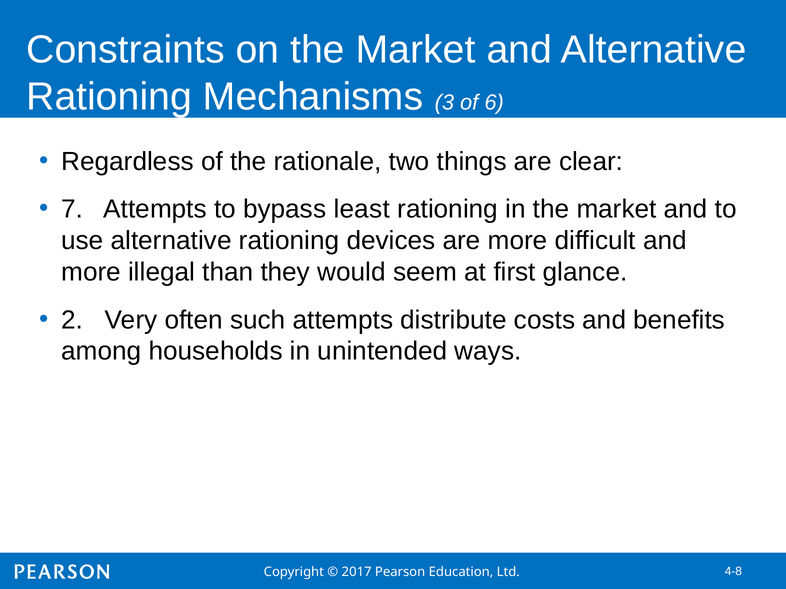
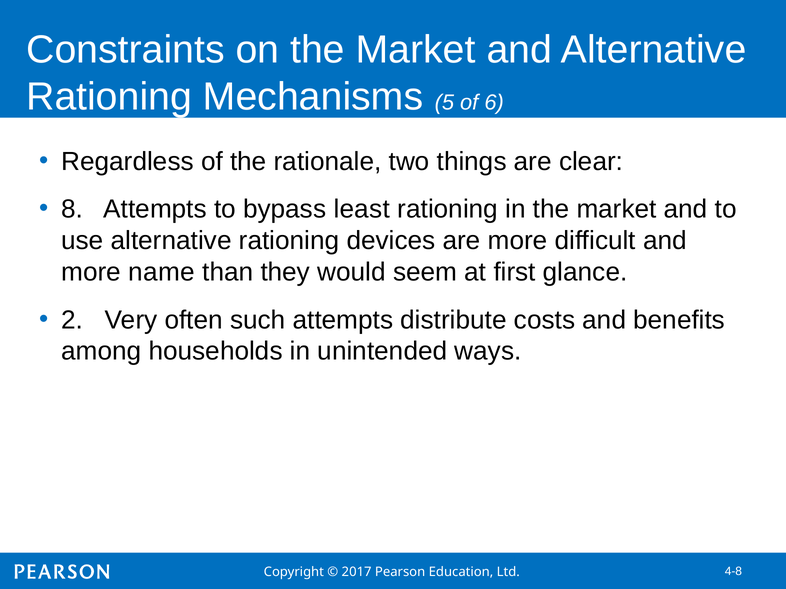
3: 3 -> 5
7: 7 -> 8
illegal: illegal -> name
